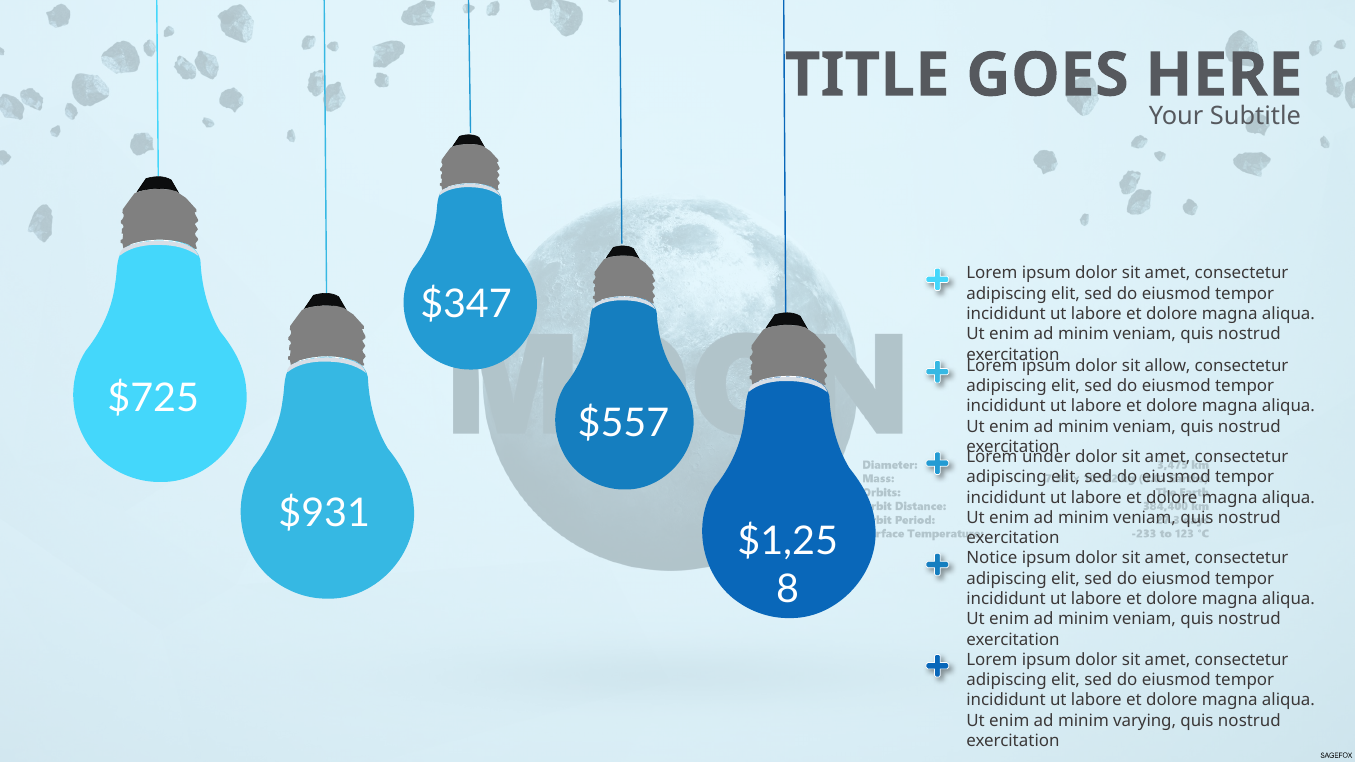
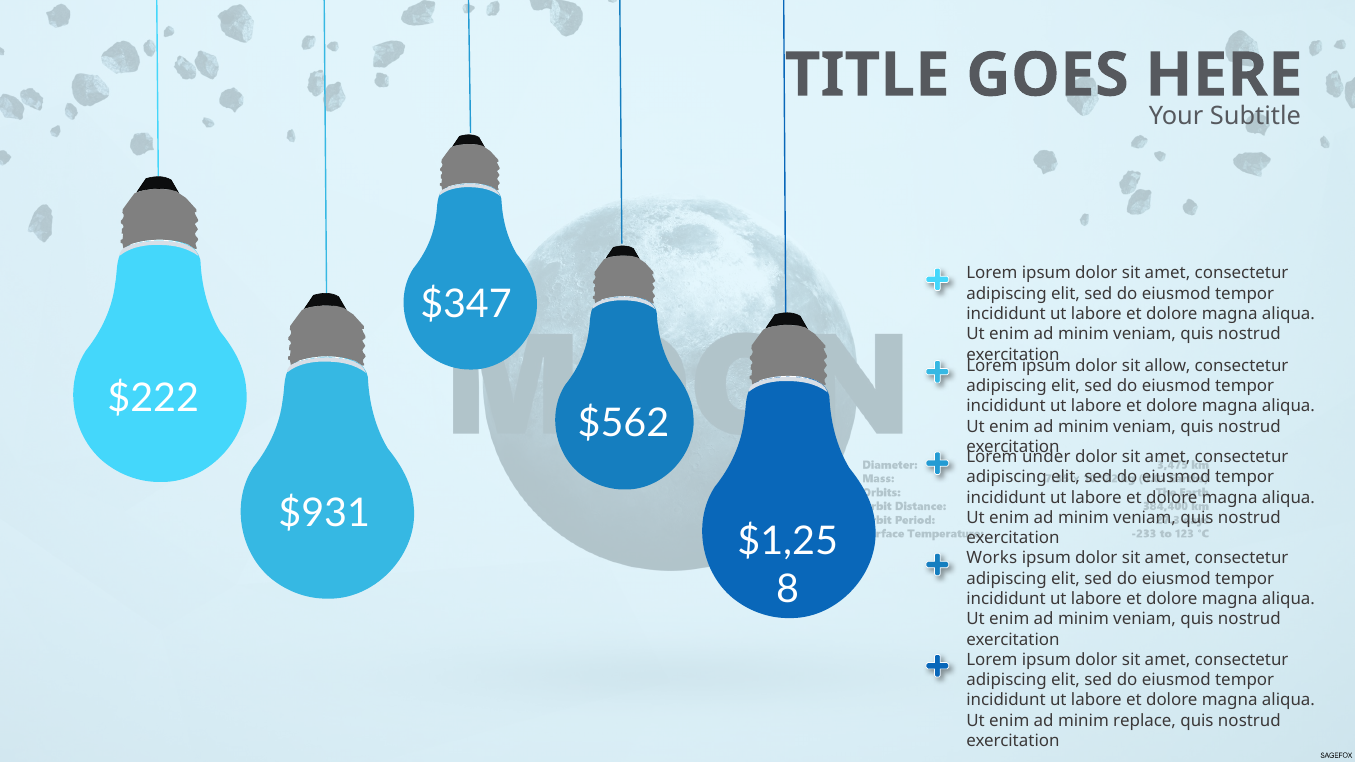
$725: $725 -> $222
$557: $557 -> $562
Notice: Notice -> Works
varying: varying -> replace
